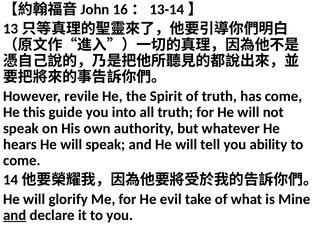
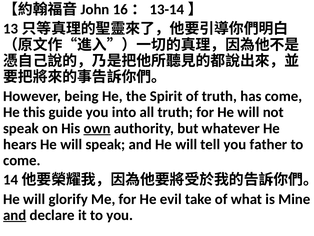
revile: revile -> being
own underline: none -> present
ability: ability -> father
